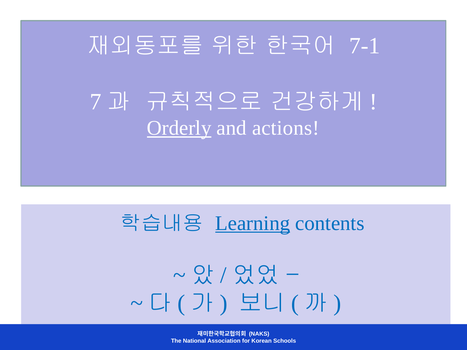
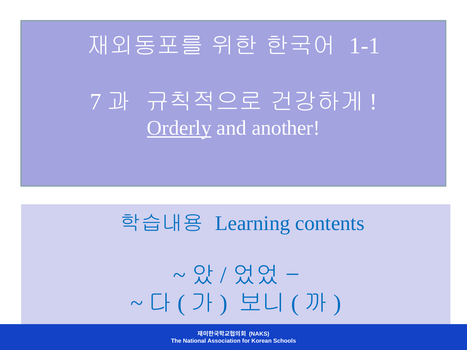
7-1: 7-1 -> 1-1
actions: actions -> another
Learning underline: present -> none
